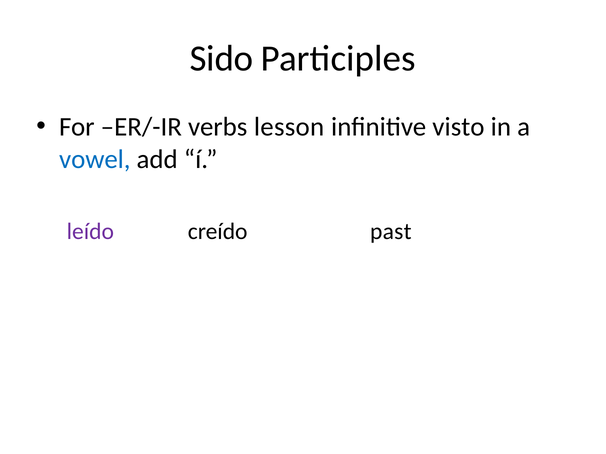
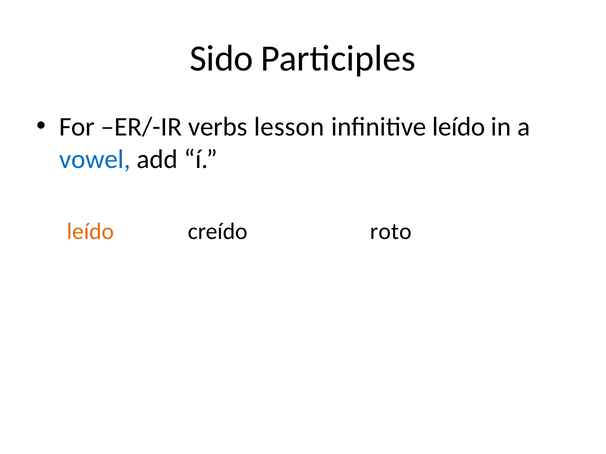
infinitive visto: visto -> leído
leído at (90, 232) colour: purple -> orange
past: past -> roto
